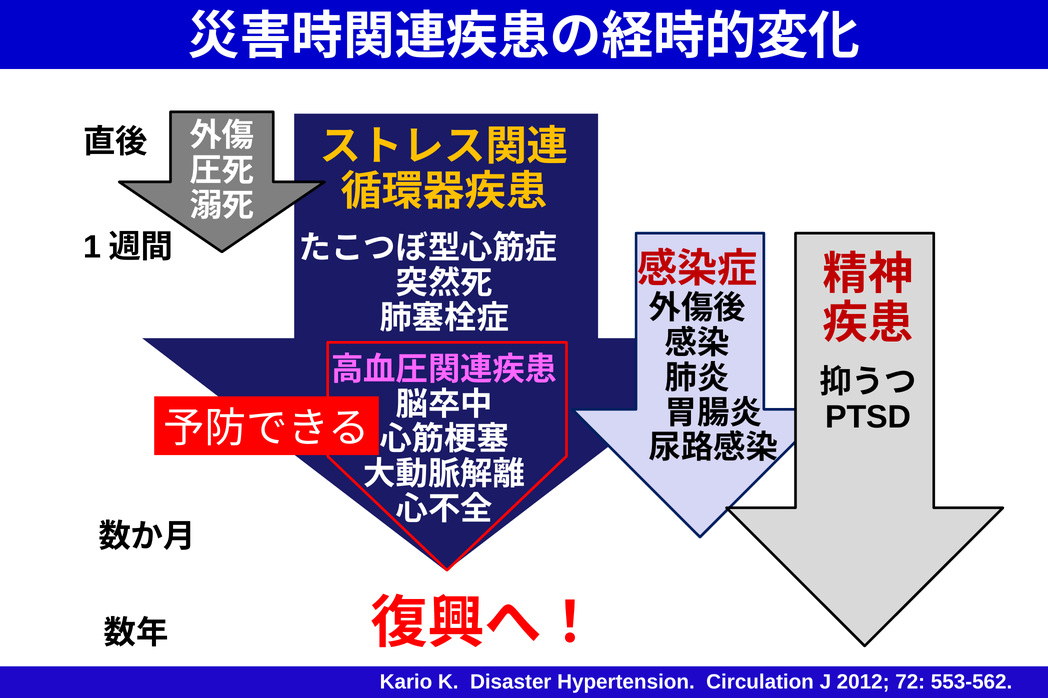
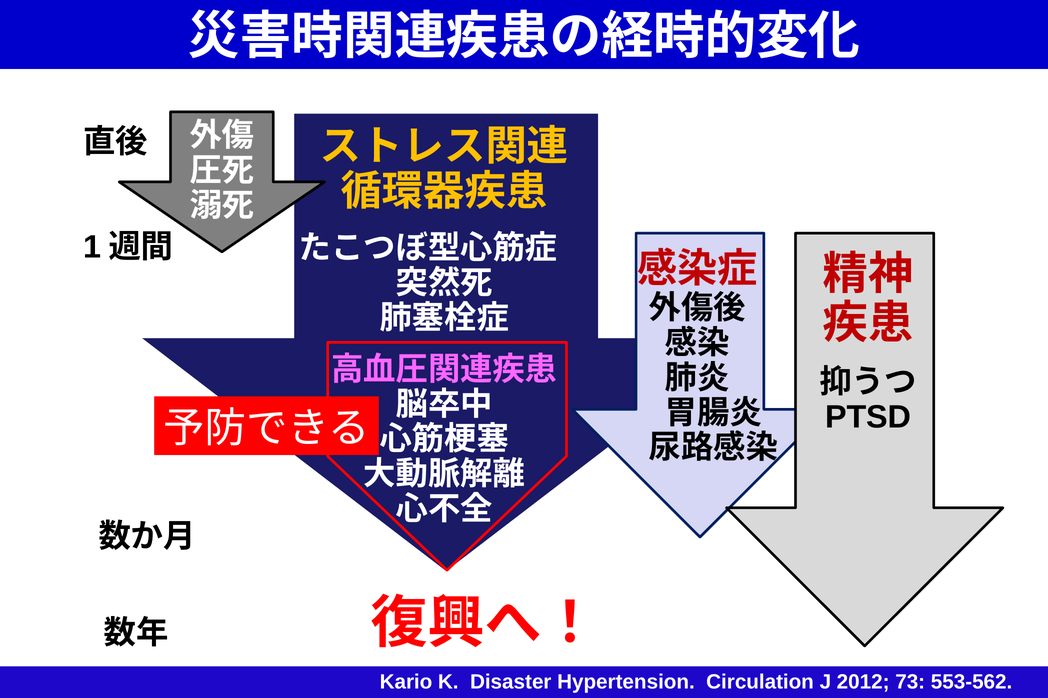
72: 72 -> 73
